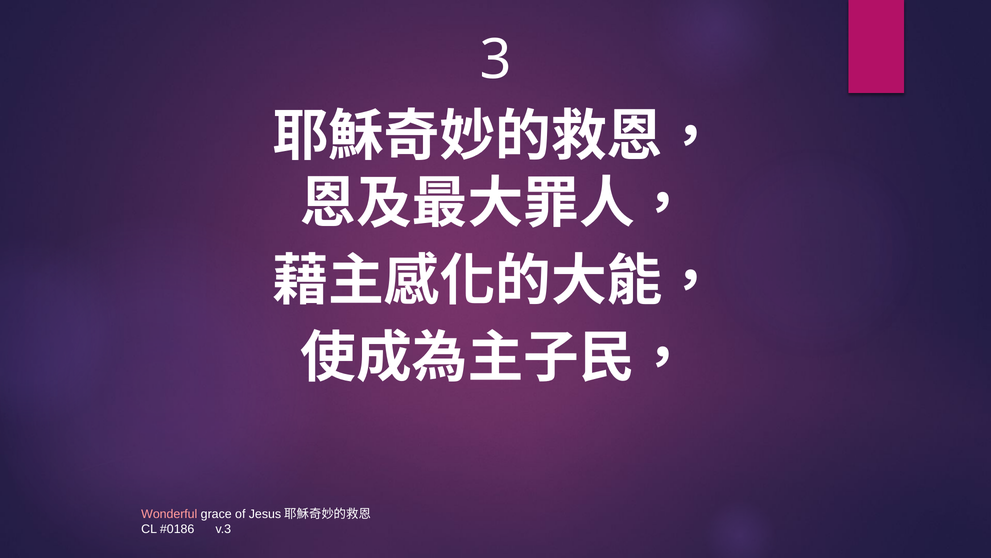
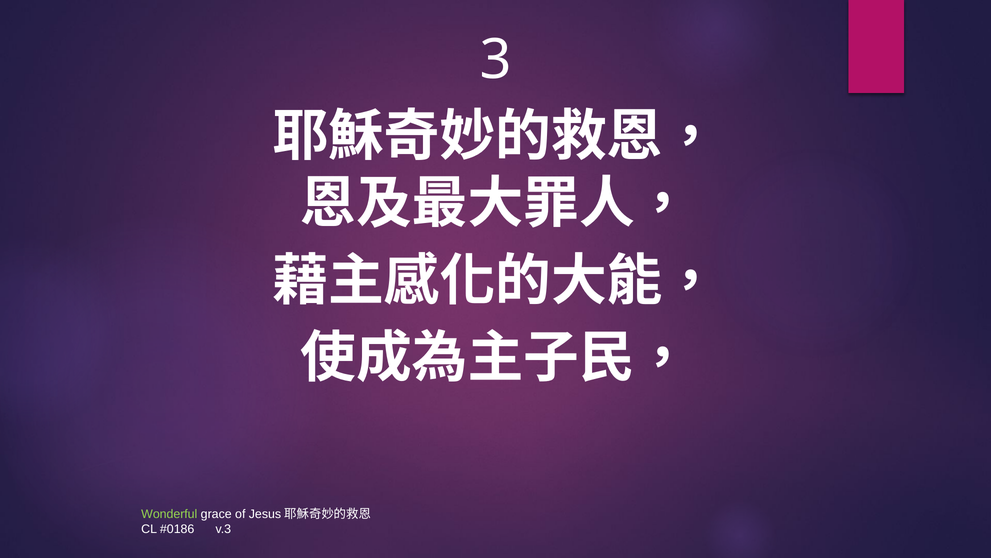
Wonderful colour: pink -> light green
